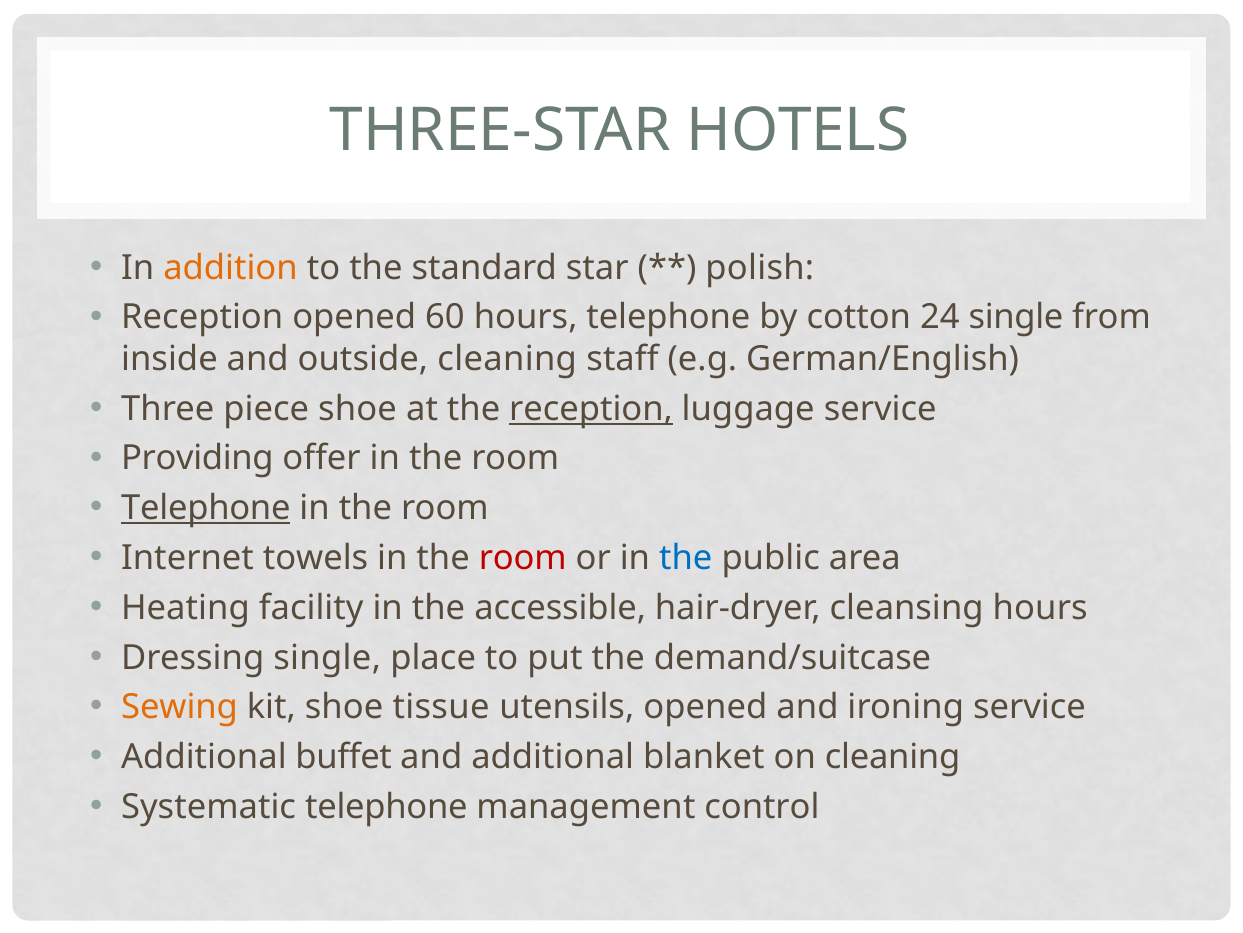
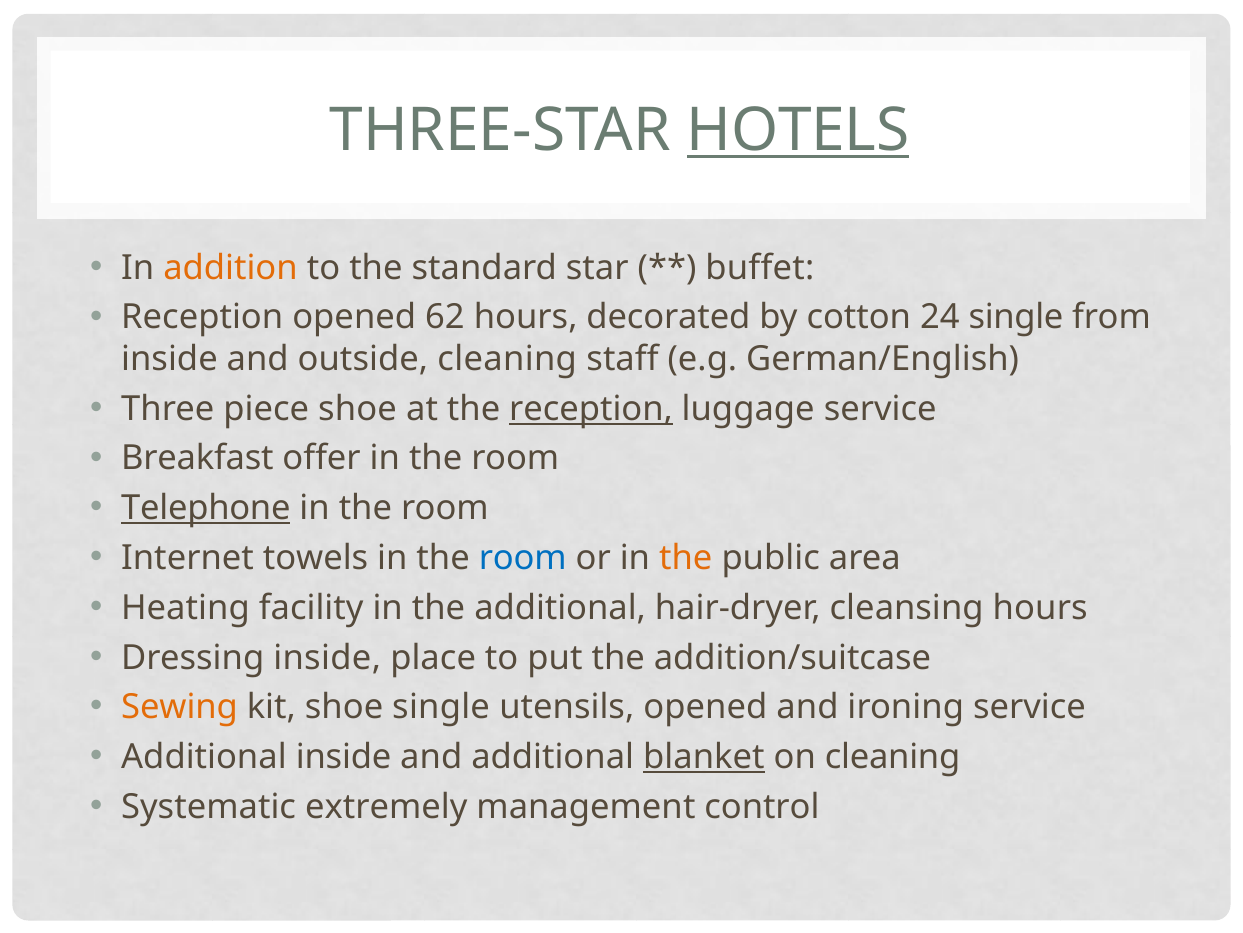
HOTELS underline: none -> present
polish: polish -> buffet
60: 60 -> 62
hours telephone: telephone -> decorated
Providing: Providing -> Breakfast
room at (523, 558) colour: red -> blue
the at (686, 558) colour: blue -> orange
the accessible: accessible -> additional
Dressing single: single -> inside
demand/suitcase: demand/suitcase -> addition/suitcase
shoe tissue: tissue -> single
Additional buffet: buffet -> inside
blanket underline: none -> present
Systematic telephone: telephone -> extremely
